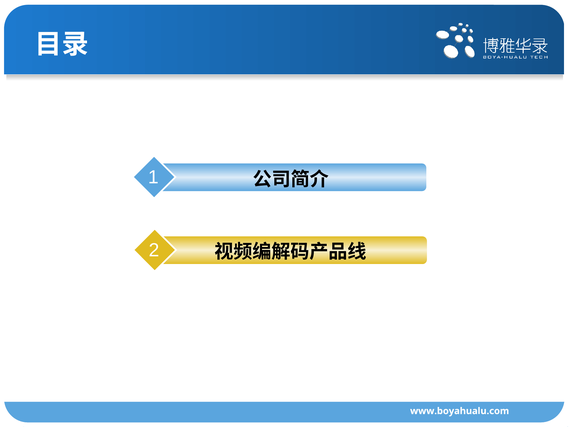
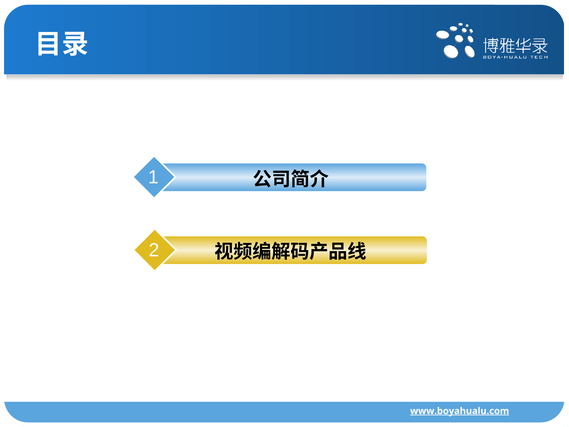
www.boyahualu.com underline: none -> present
